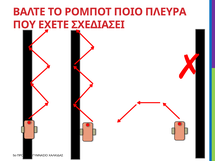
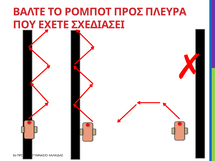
ΠΟΙΟ: ΠΟΙΟ -> ΠΡΟΣ
